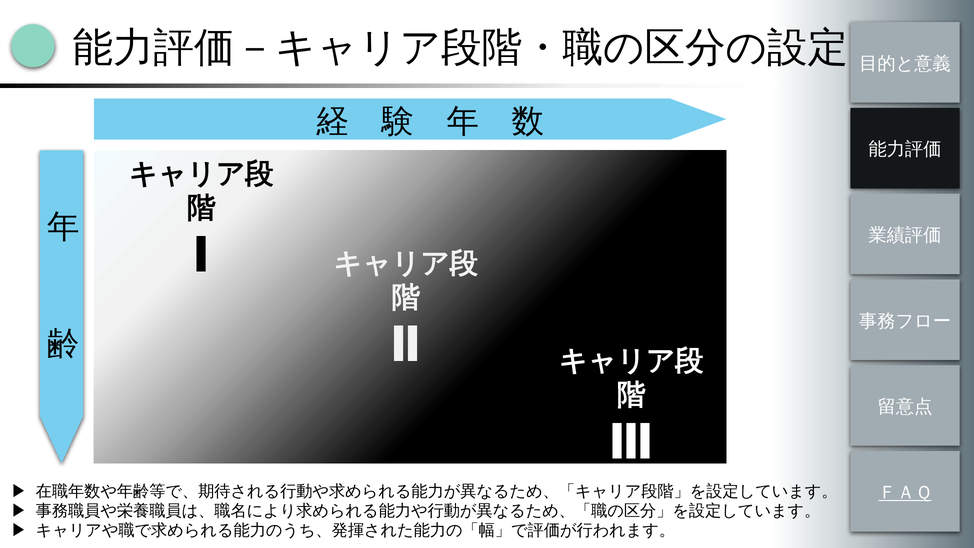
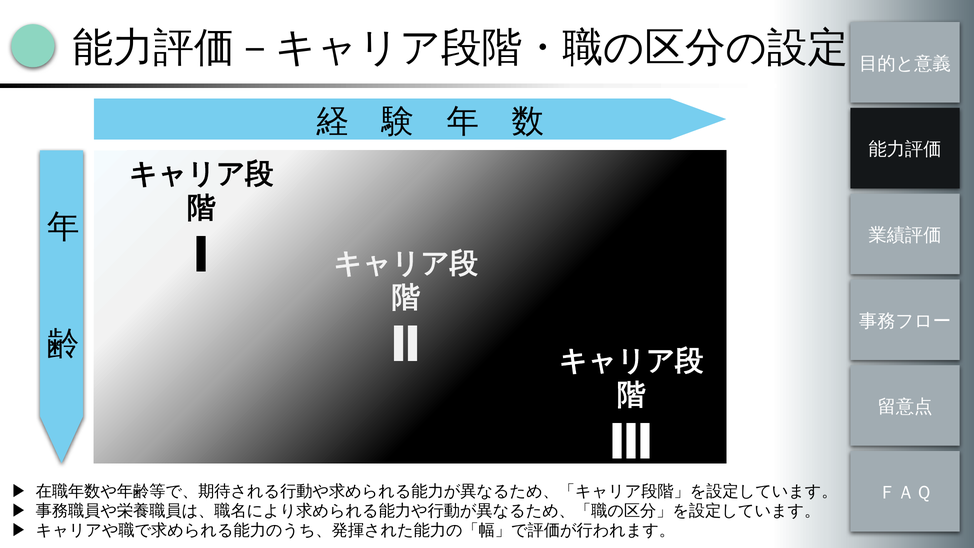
ＦＡＱ underline: present -> none
